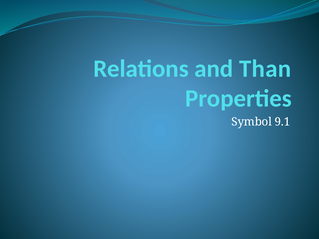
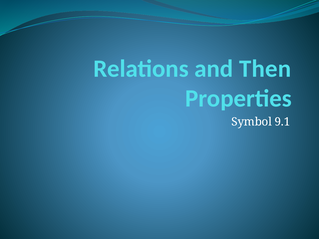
Than: Than -> Then
